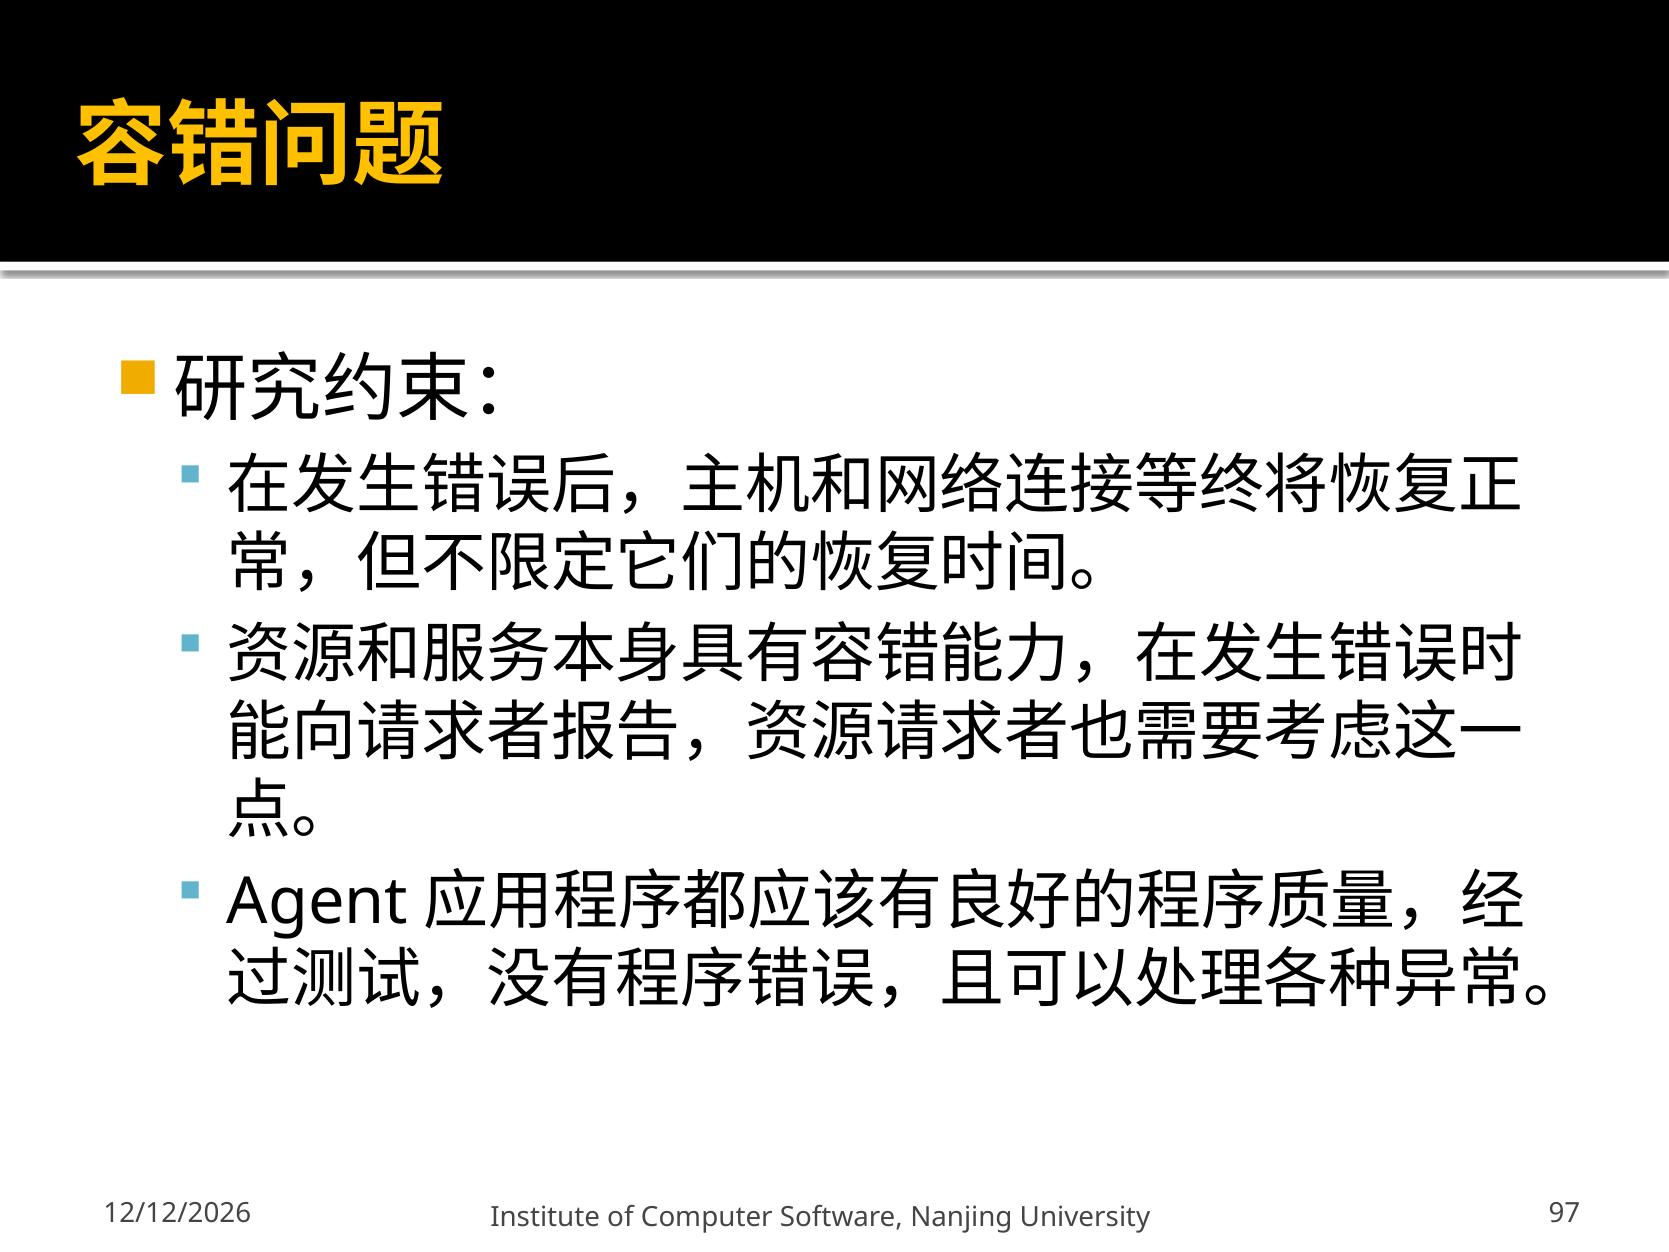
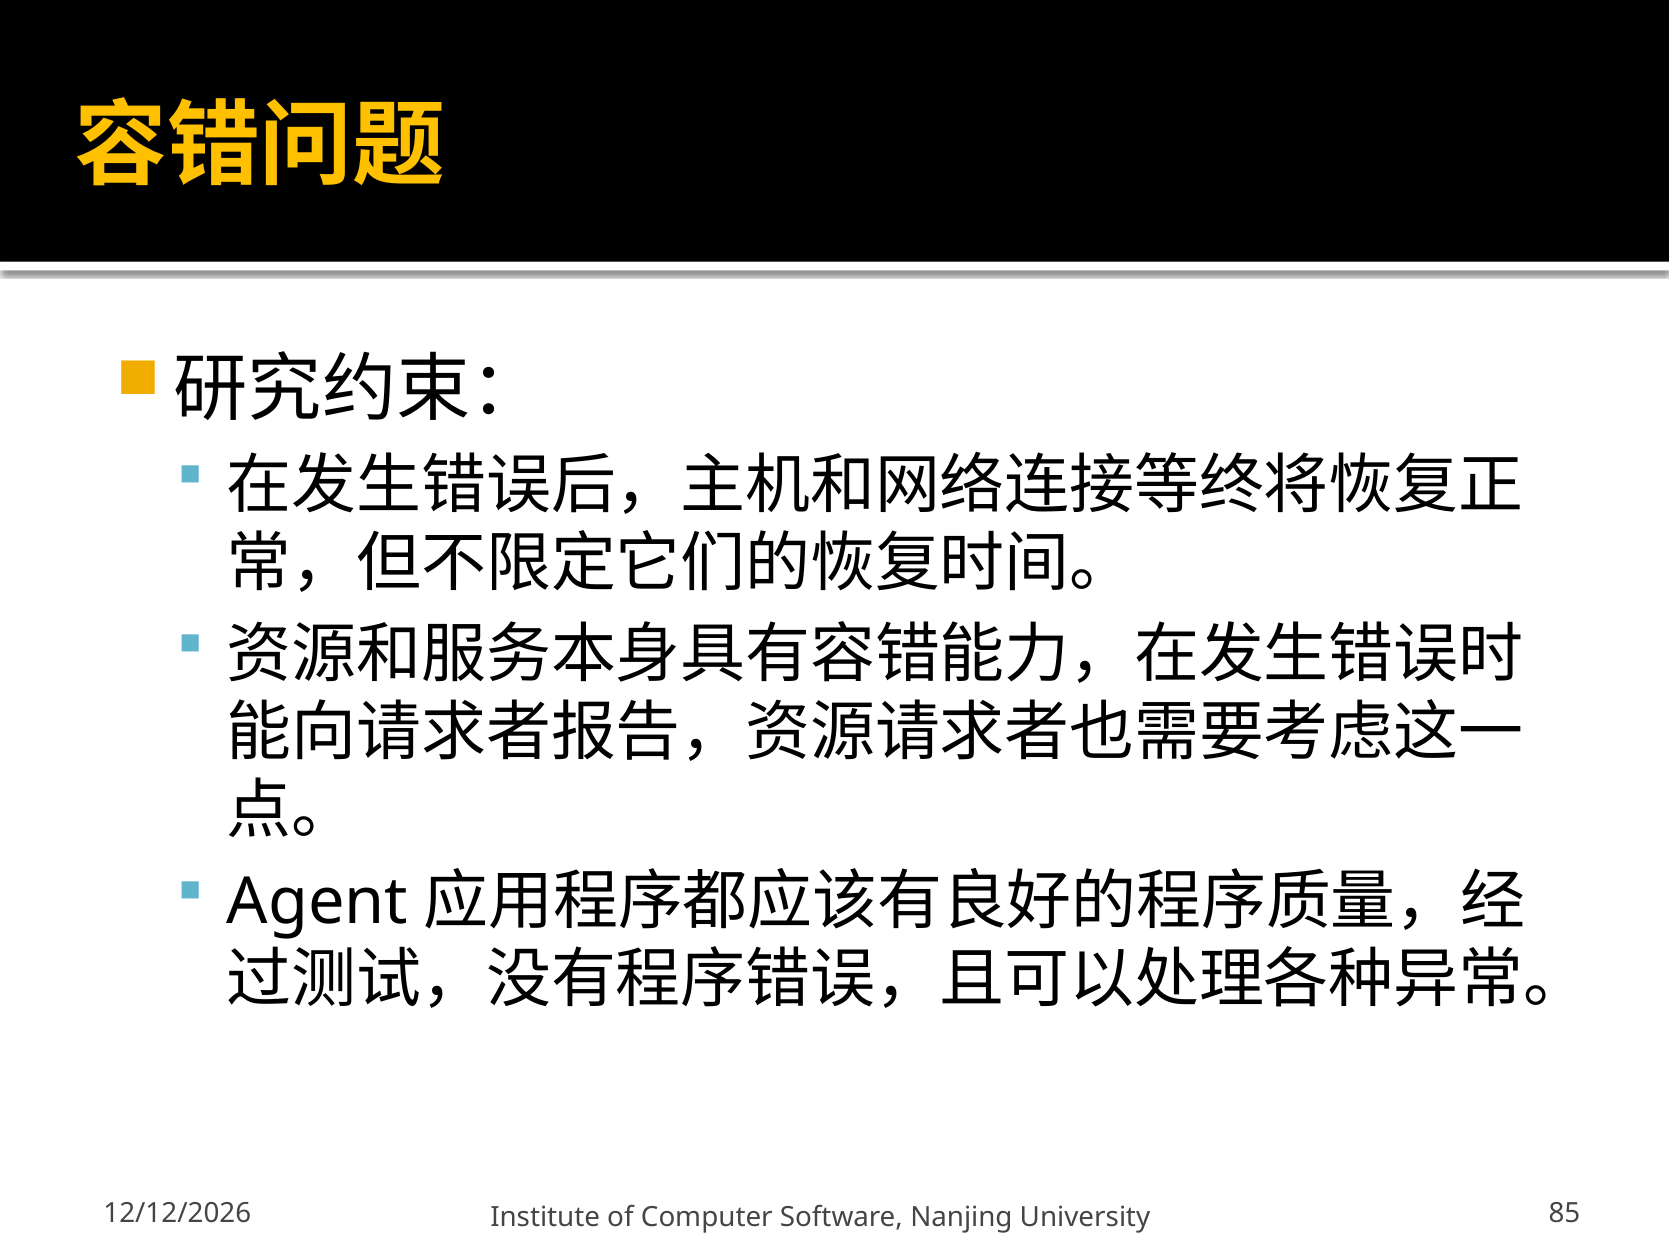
97: 97 -> 85
